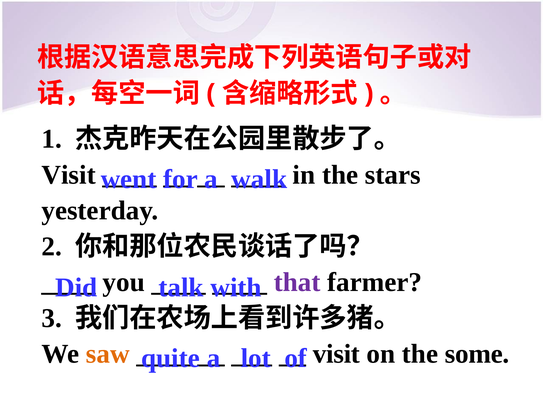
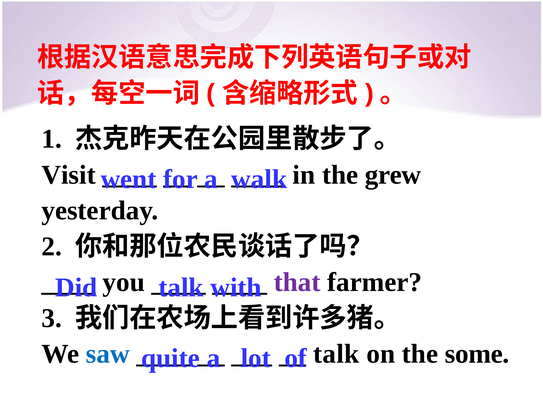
stars: stars -> grew
saw colour: orange -> blue
visit at (336, 354): visit -> talk
